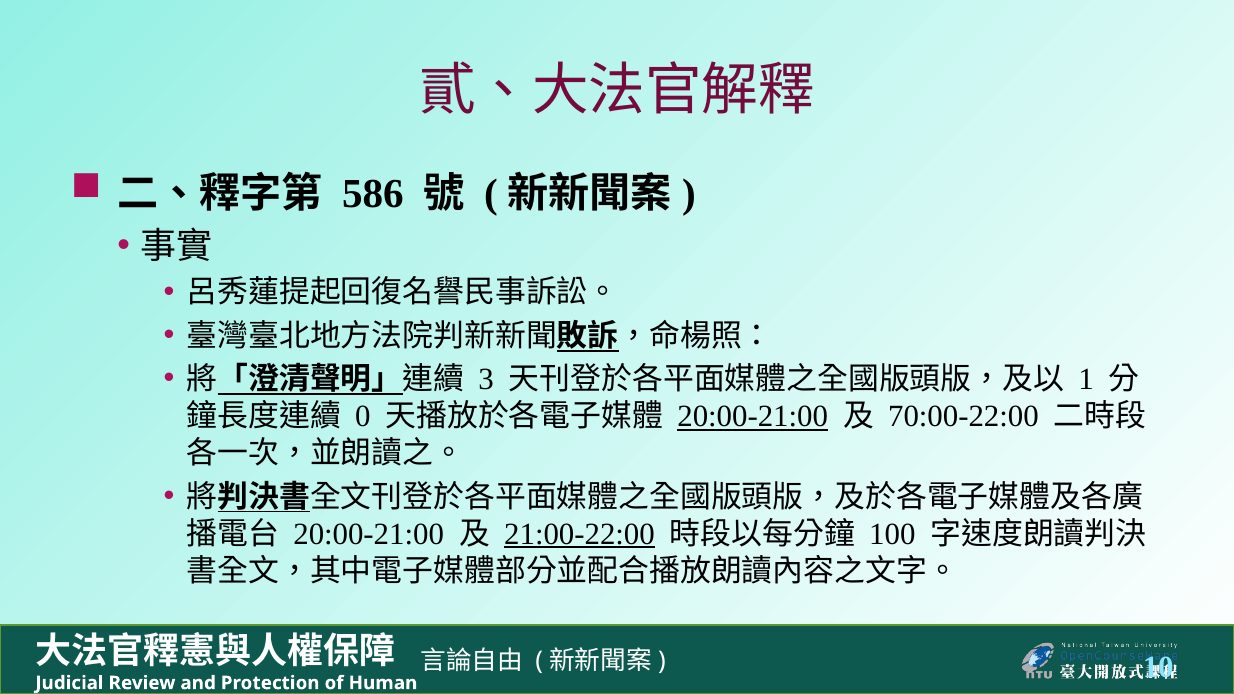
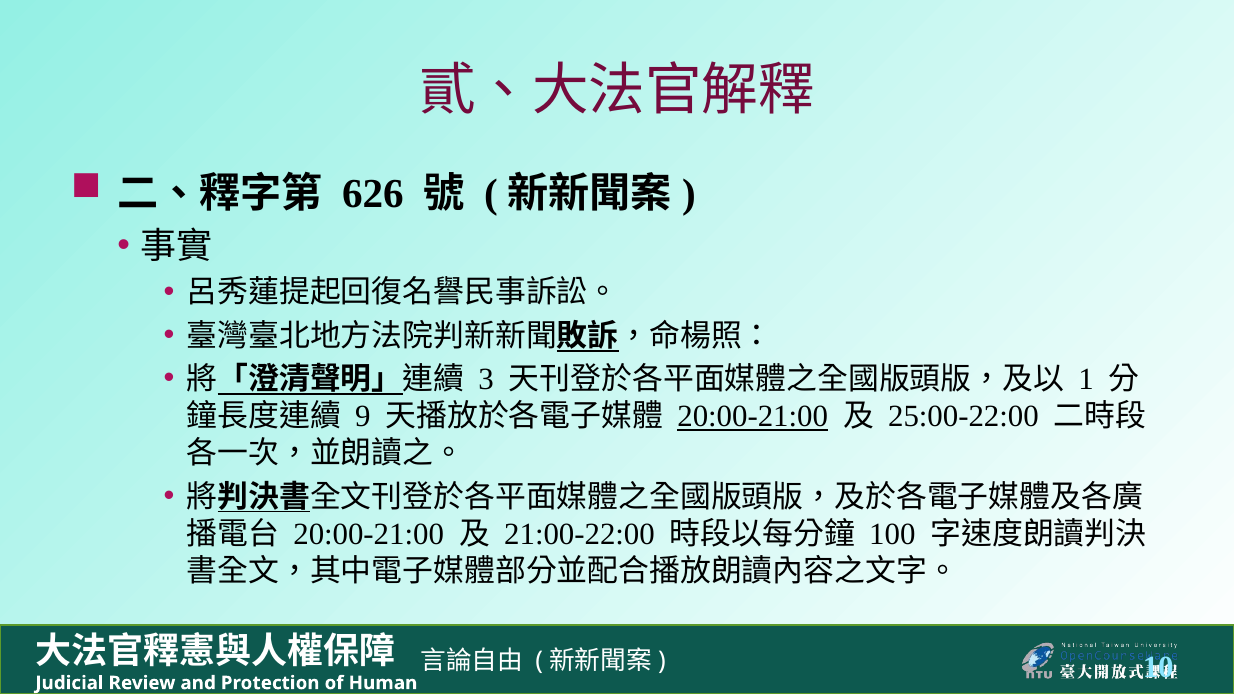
586: 586 -> 626
0: 0 -> 9
70:00-22:00: 70:00-22:00 -> 25:00-22:00
21:00-22:00 underline: present -> none
